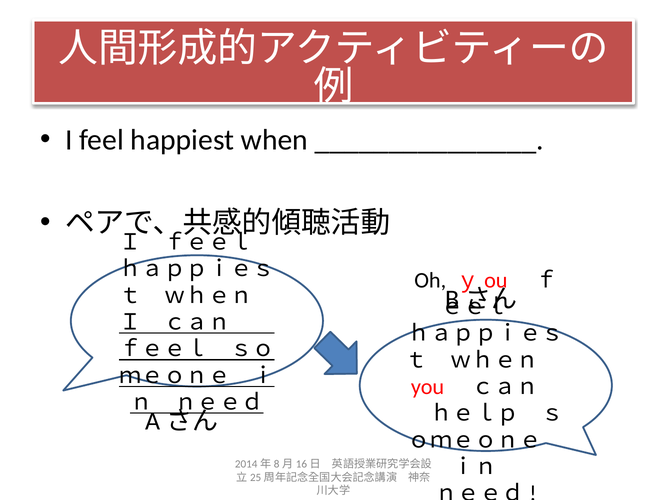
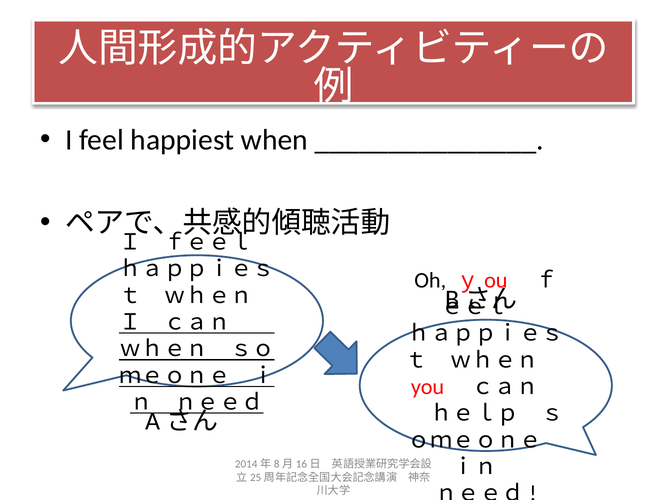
ｆｅｅｌ at (164, 349): ｆｅｅｌ -> ｗｈｅｎ
